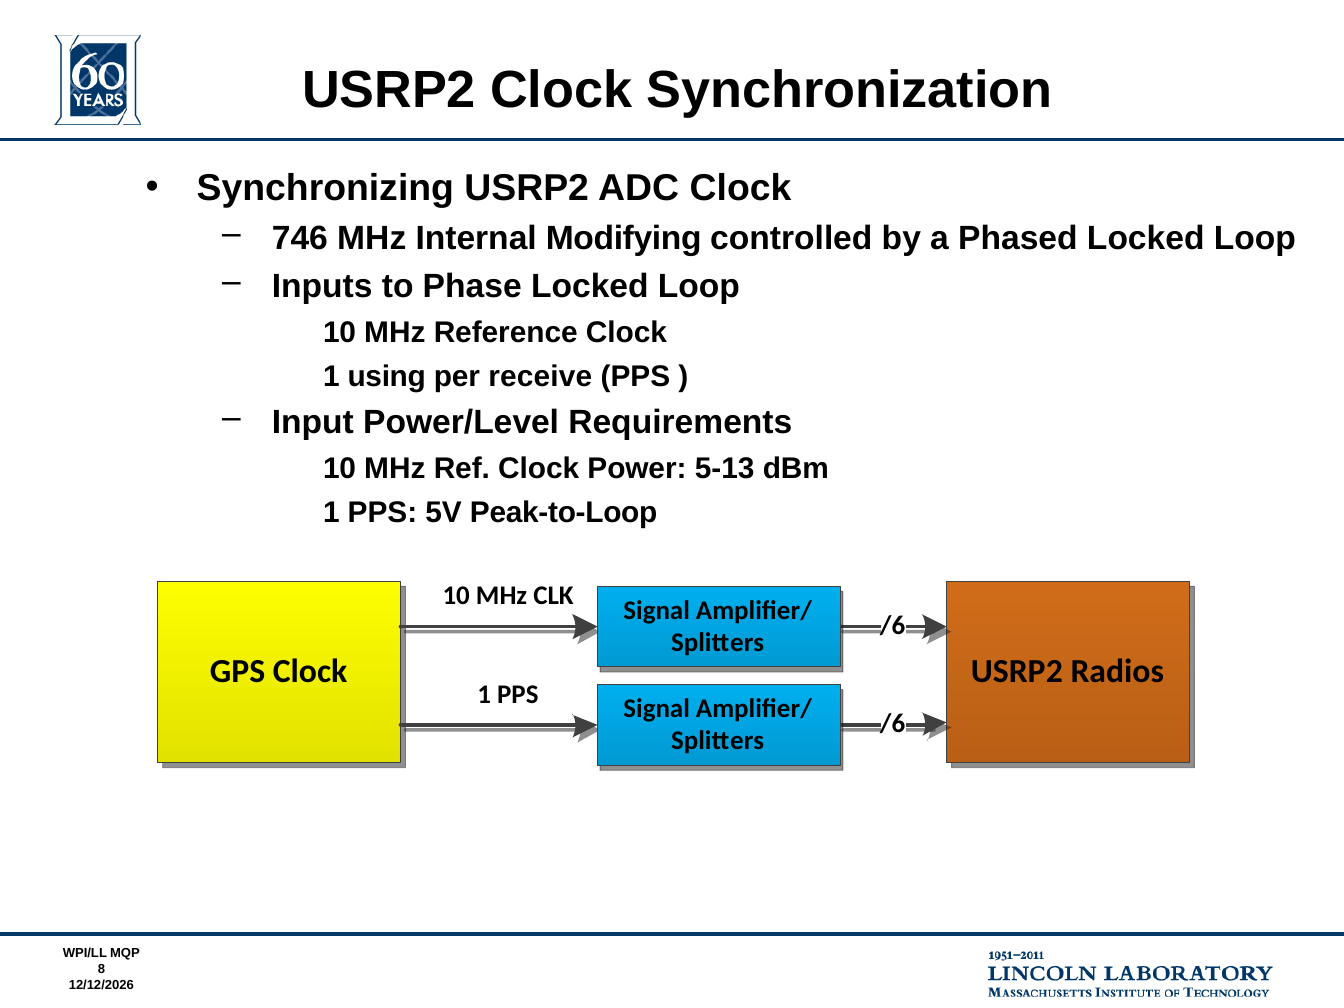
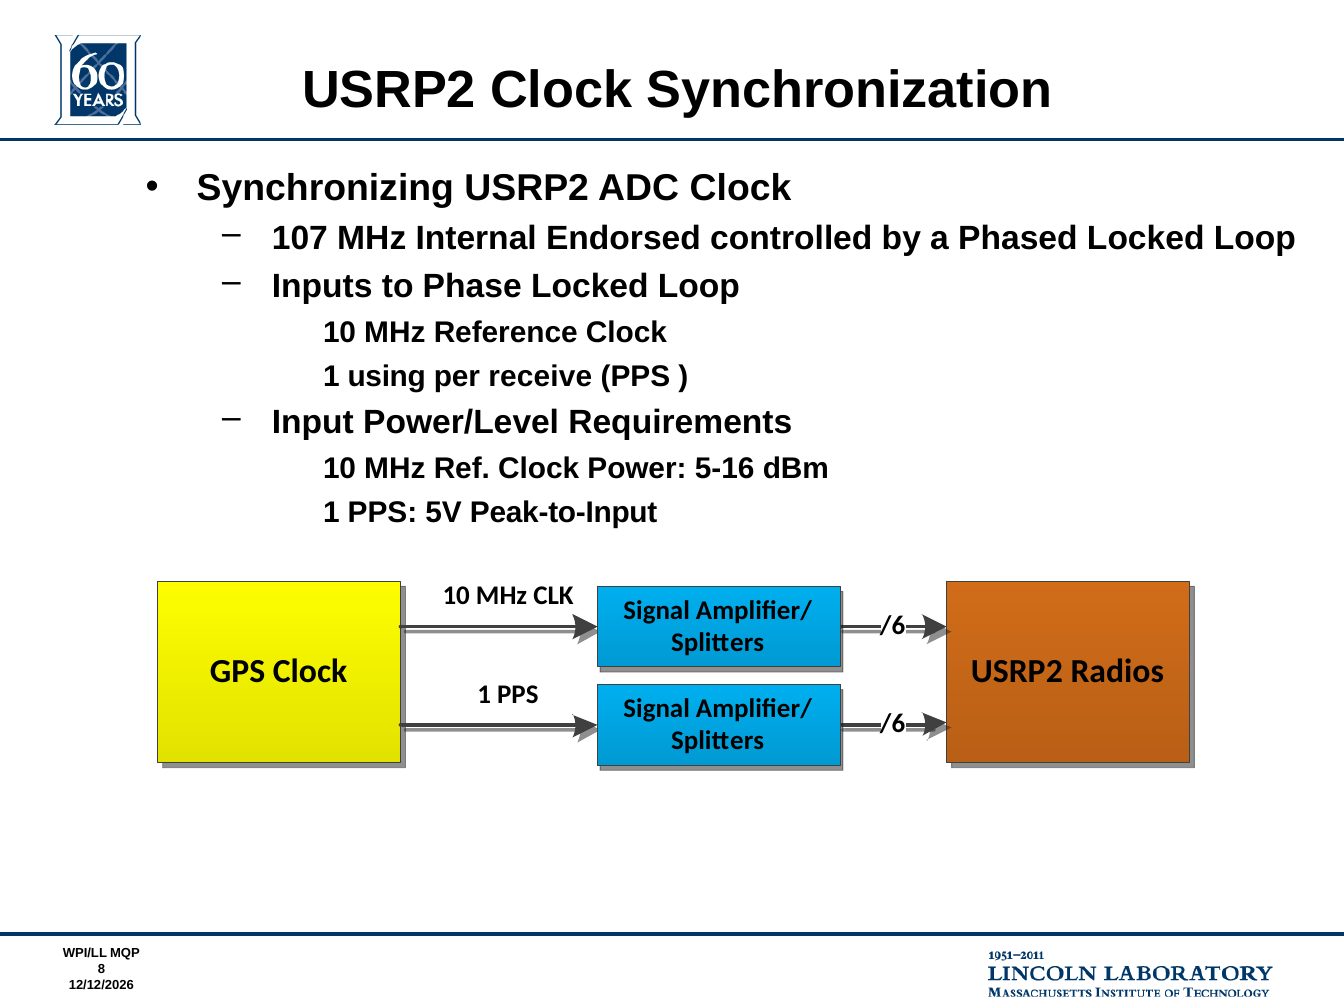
746: 746 -> 107
Modifying: Modifying -> Endorsed
5-13: 5-13 -> 5-16
Peak-to-Loop: Peak-to-Loop -> Peak-to-Input
